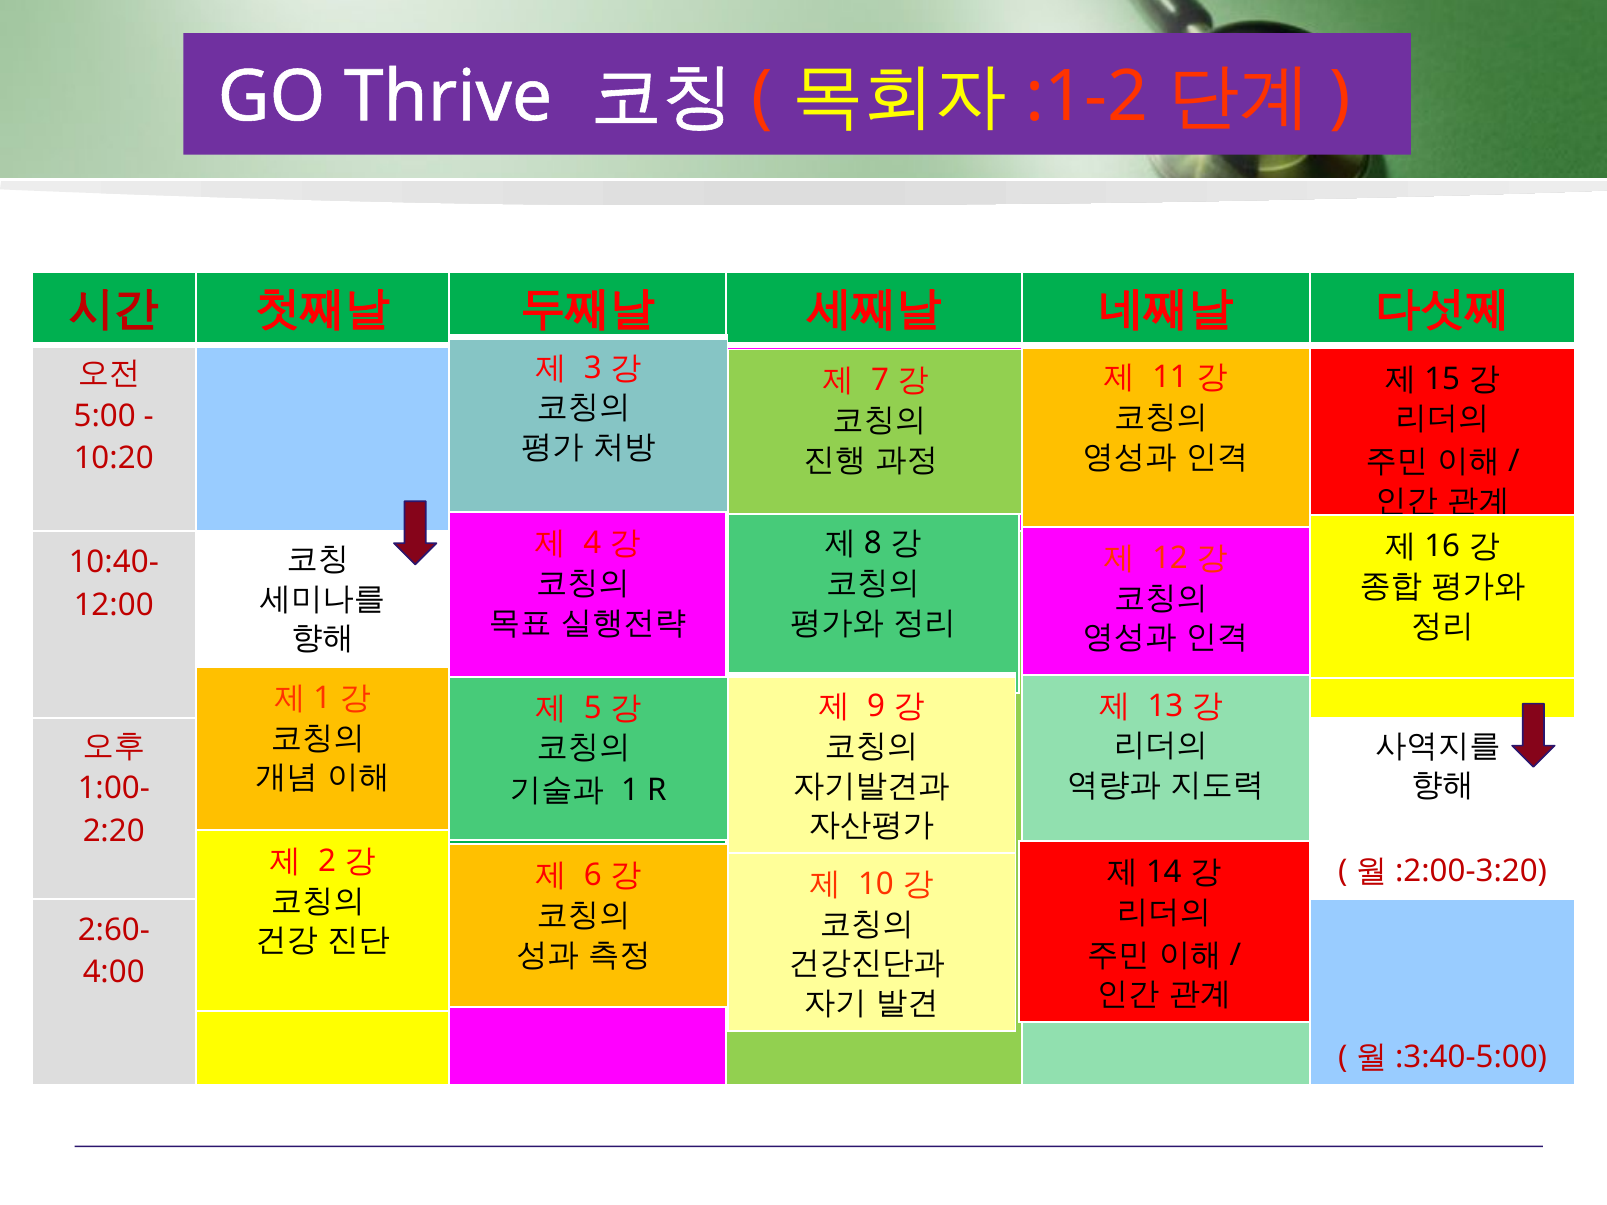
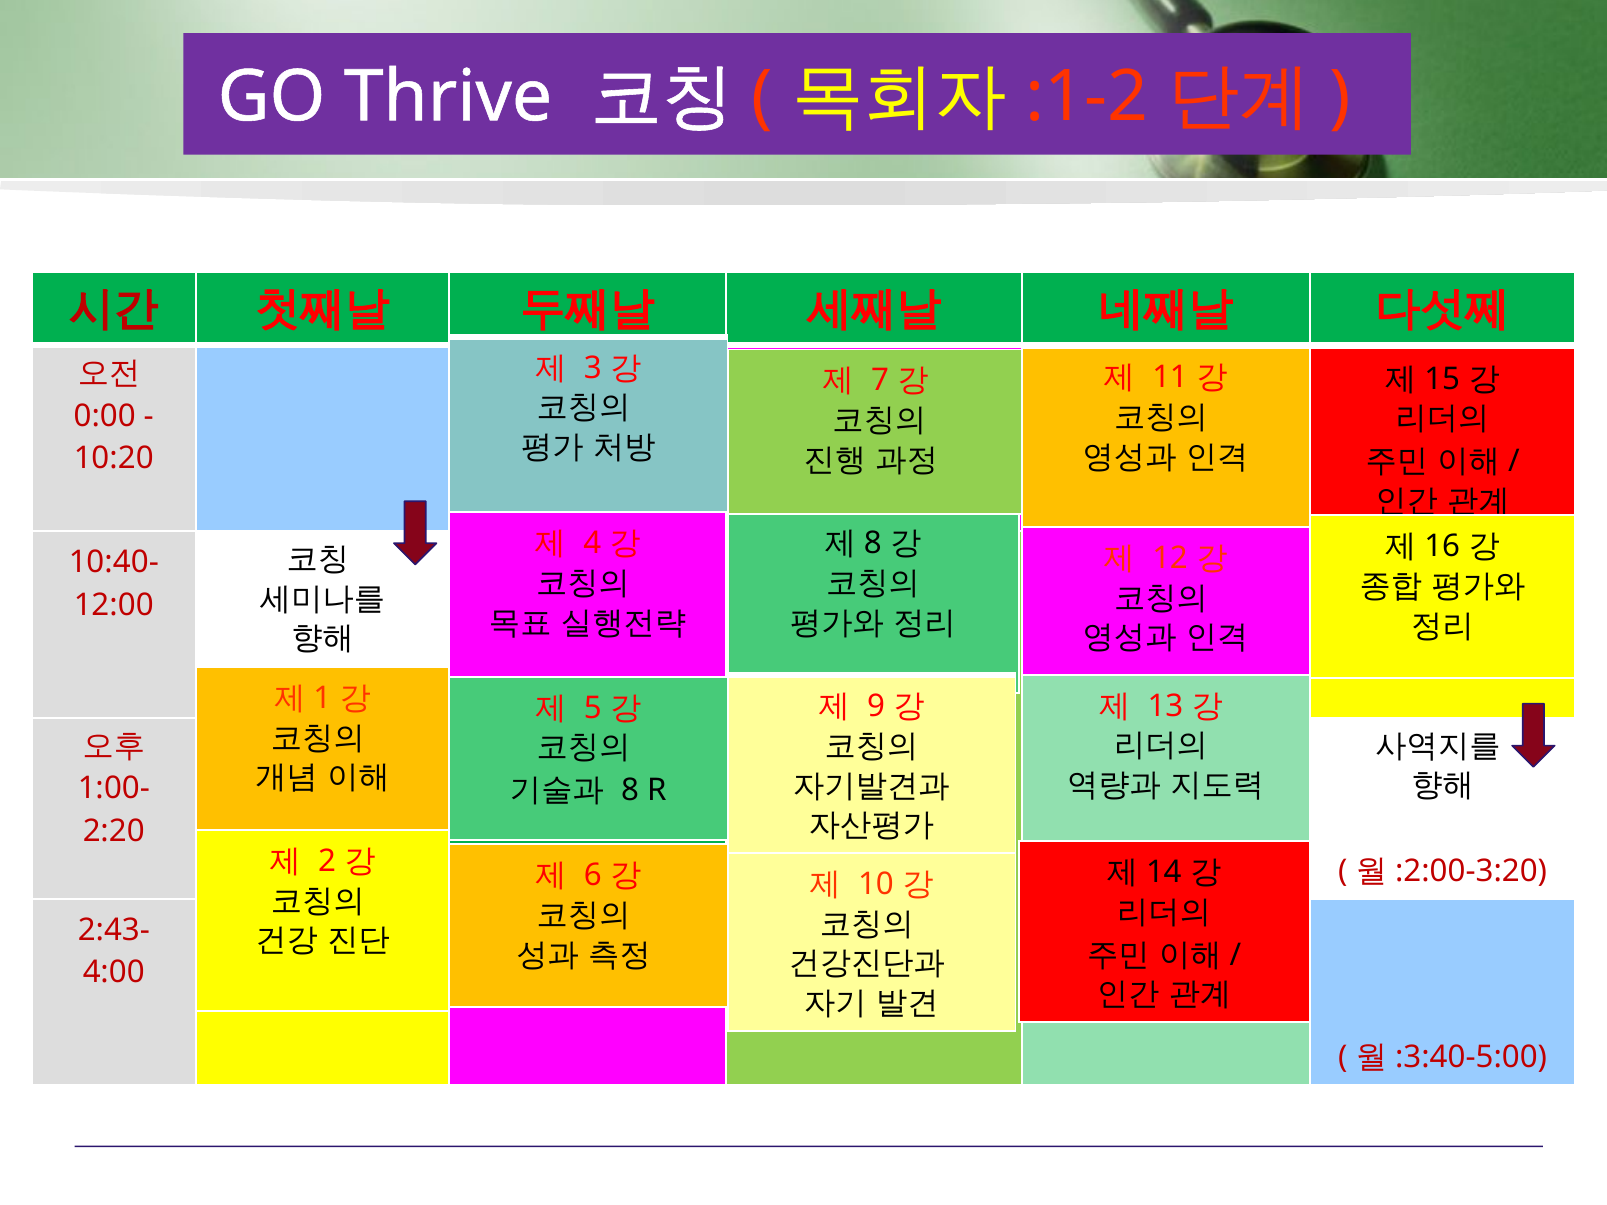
5:00: 5:00 -> 0:00
1 at (630, 791): 1 -> 8
2:60-: 2:60- -> 2:43-
